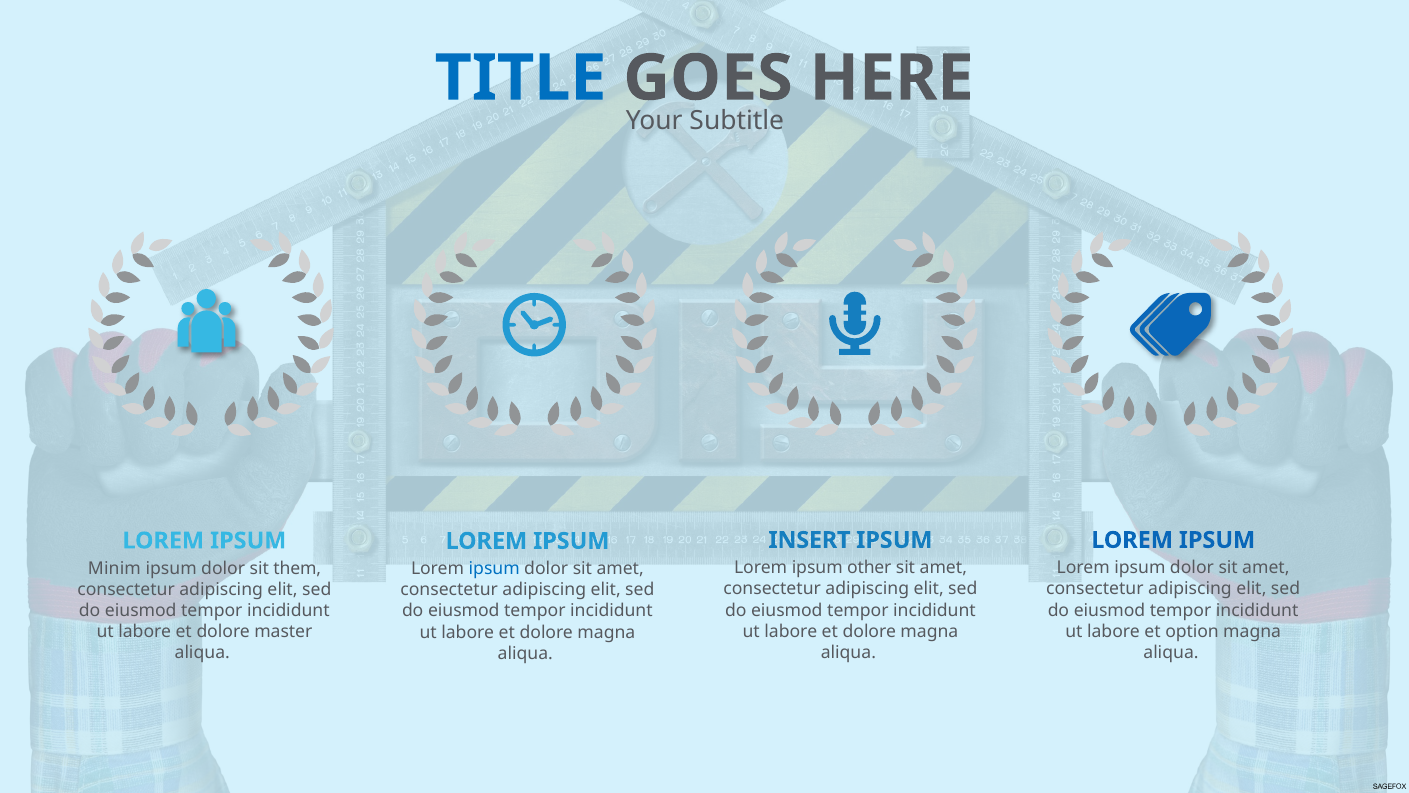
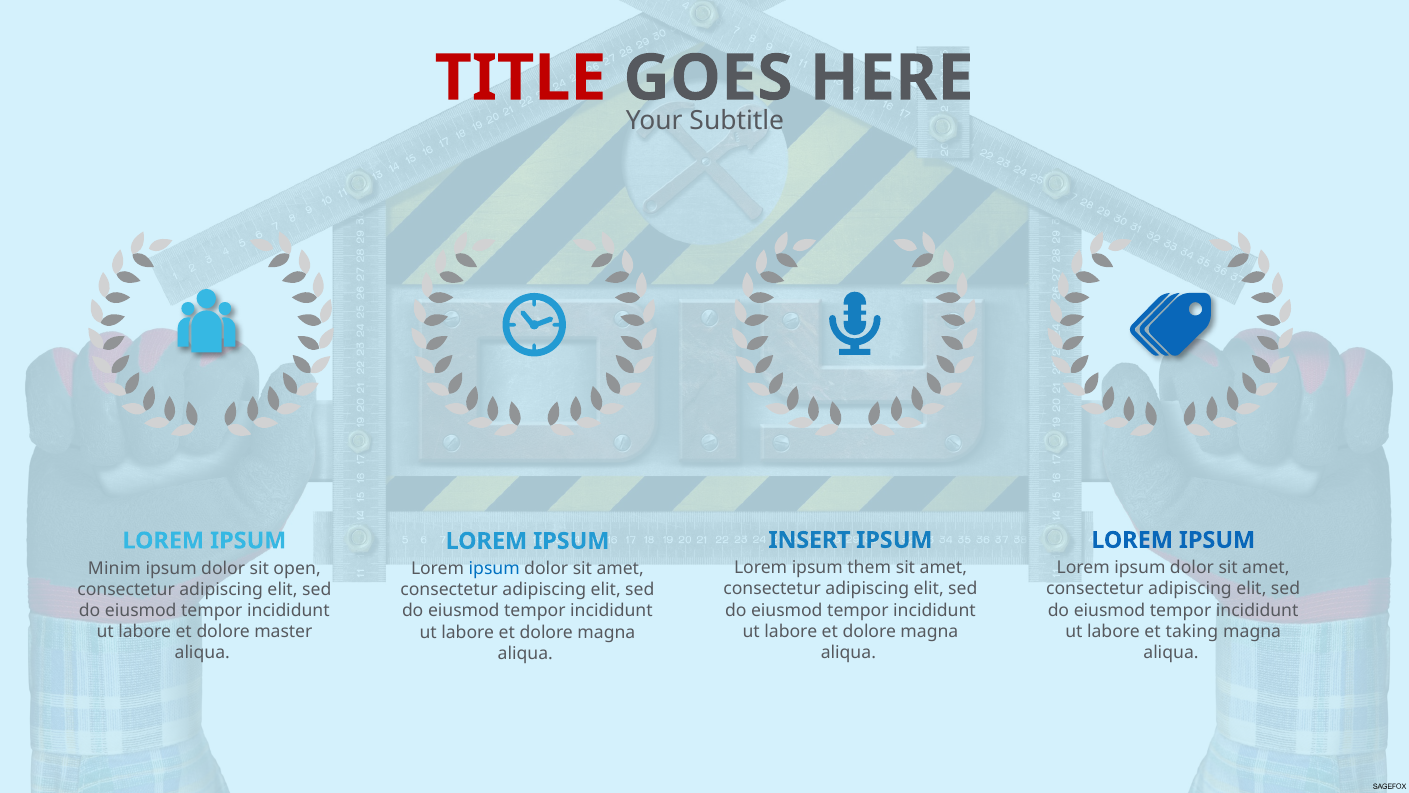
TITLE colour: blue -> red
other: other -> them
them: them -> open
option: option -> taking
